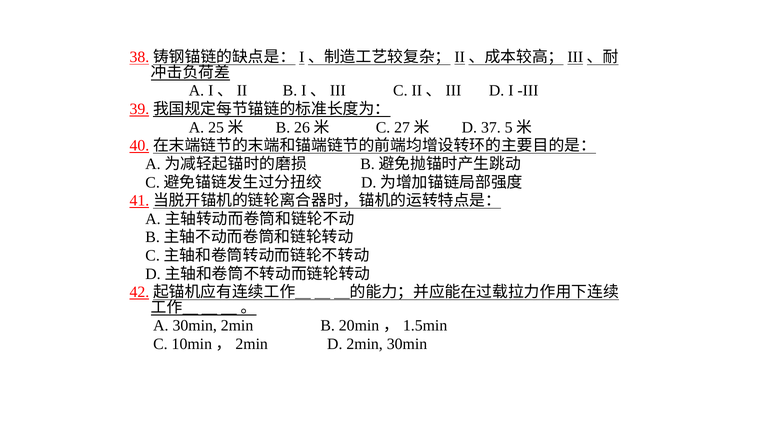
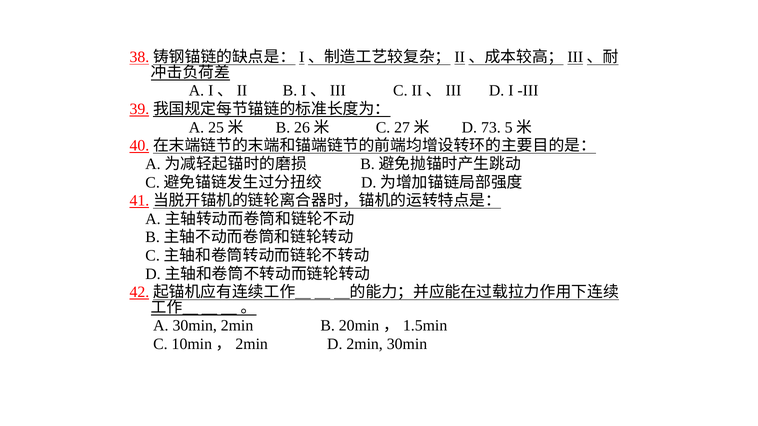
37: 37 -> 73
